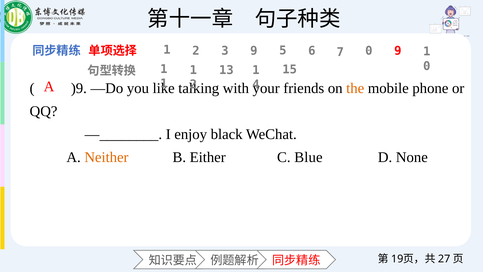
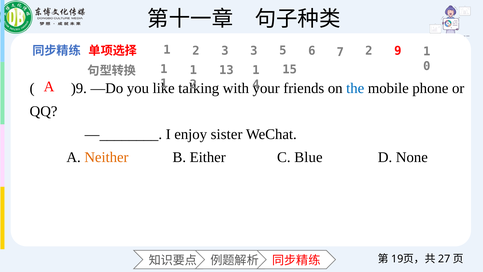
2 9: 9 -> 3
7 0: 0 -> 2
the colour: orange -> blue
black: black -> sister
